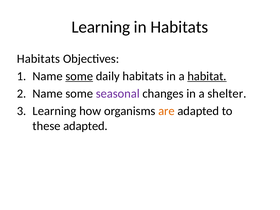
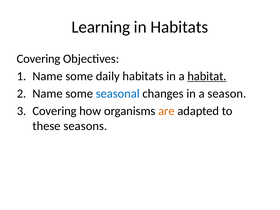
Habitats at (38, 59): Habitats -> Covering
some at (79, 76) underline: present -> none
seasonal colour: purple -> blue
shelter: shelter -> season
Learning at (54, 111): Learning -> Covering
these adapted: adapted -> seasons
